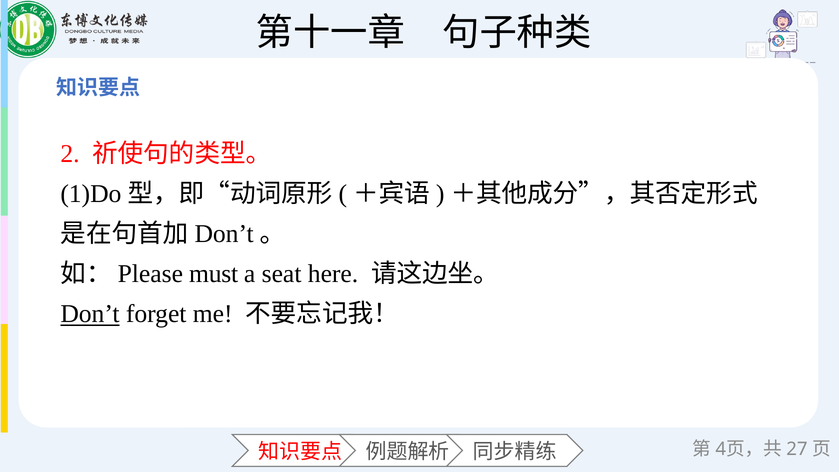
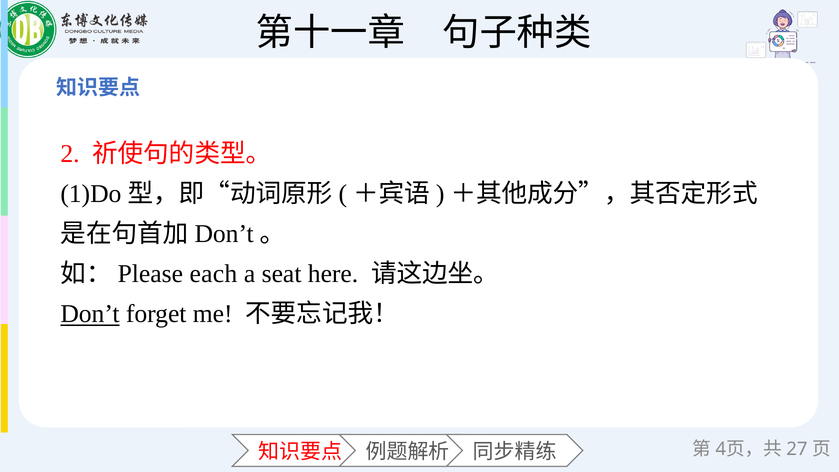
must: must -> each
